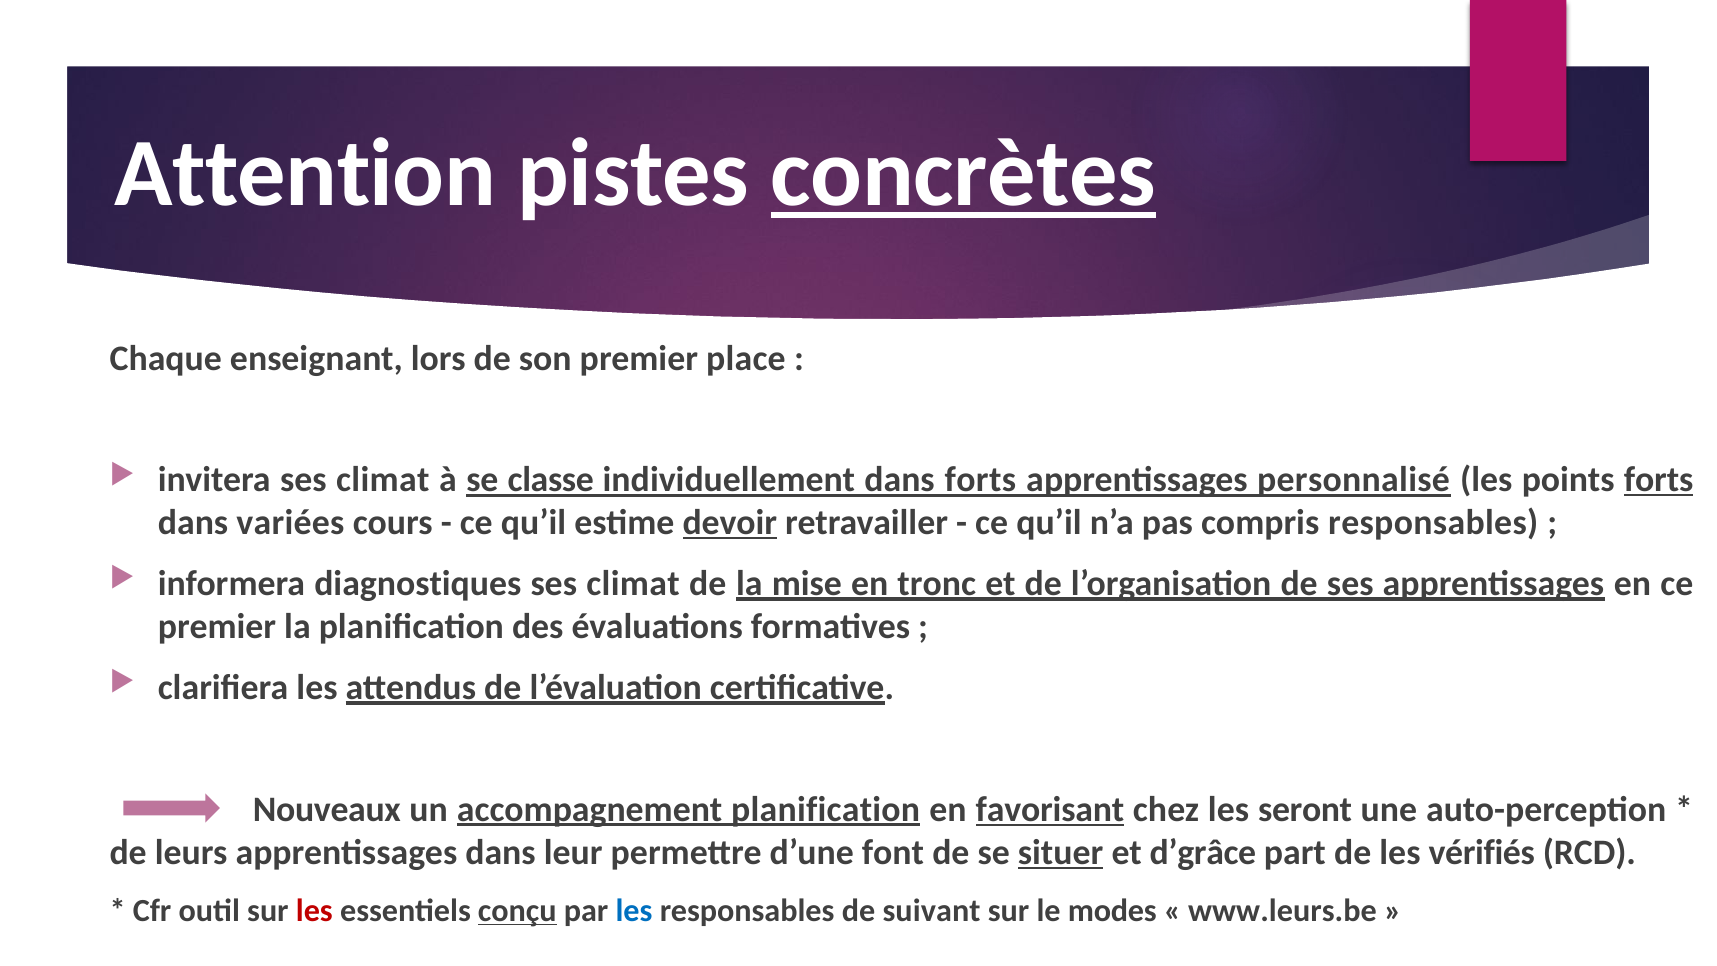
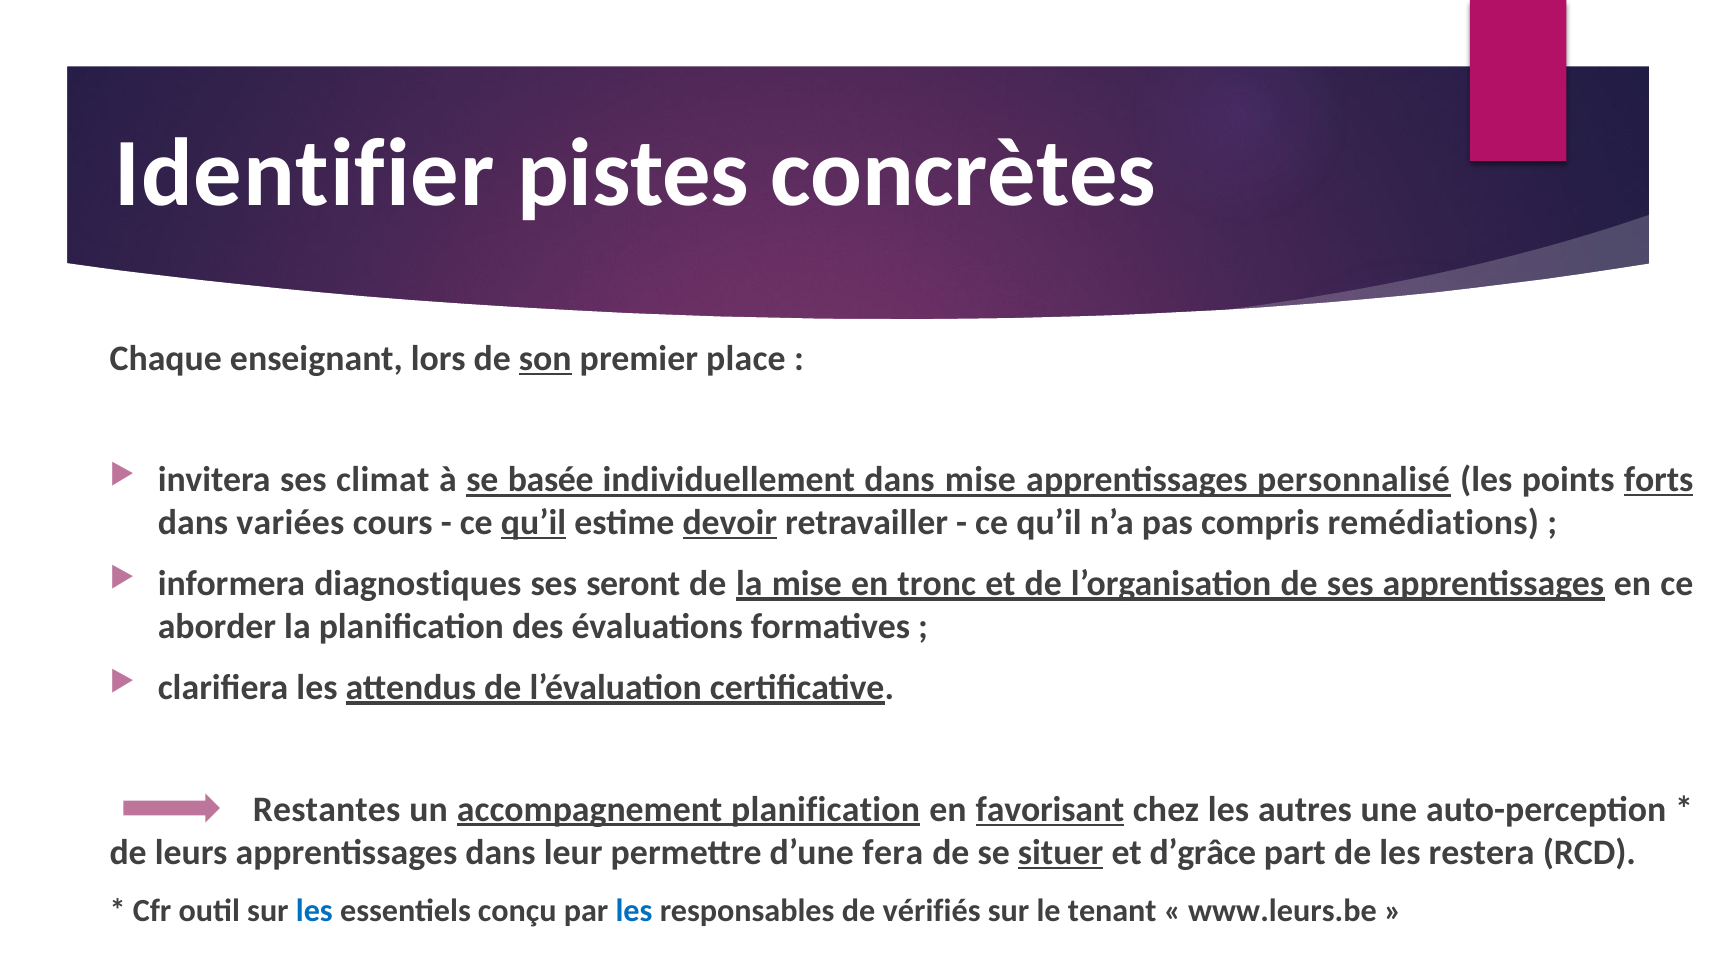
Attention: Attention -> Identifier
concrètes underline: present -> none
son underline: none -> present
classe: classe -> basée
dans forts: forts -> mise
qu’il at (534, 523) underline: none -> present
compris responsables: responsables -> remédiations
climat at (633, 584): climat -> seront
premier at (217, 627): premier -> aborder
Nouveaux: Nouveaux -> Restantes
seront: seront -> autres
font: font -> fera
vérifiés: vérifiés -> restera
les at (314, 910) colour: red -> blue
conçu underline: present -> none
suivant: suivant -> vérifiés
modes: modes -> tenant
